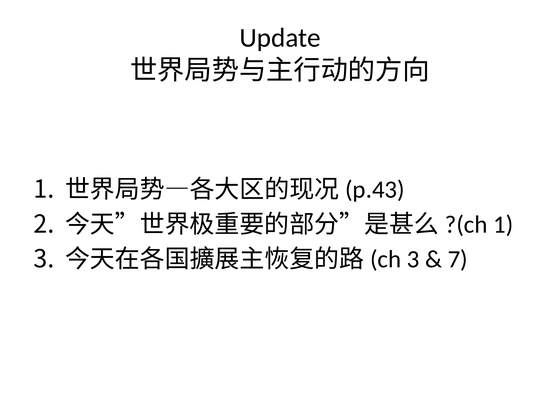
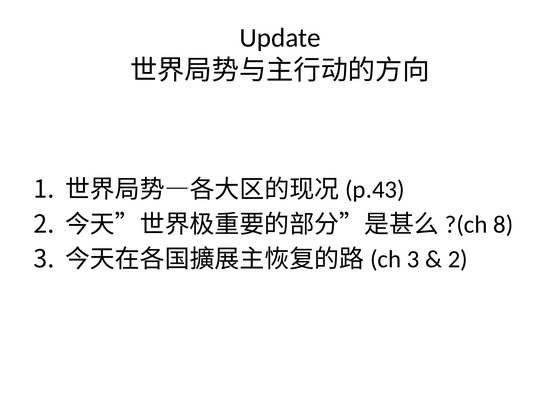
1 at (503, 225): 1 -> 8
7 at (458, 259): 7 -> 2
